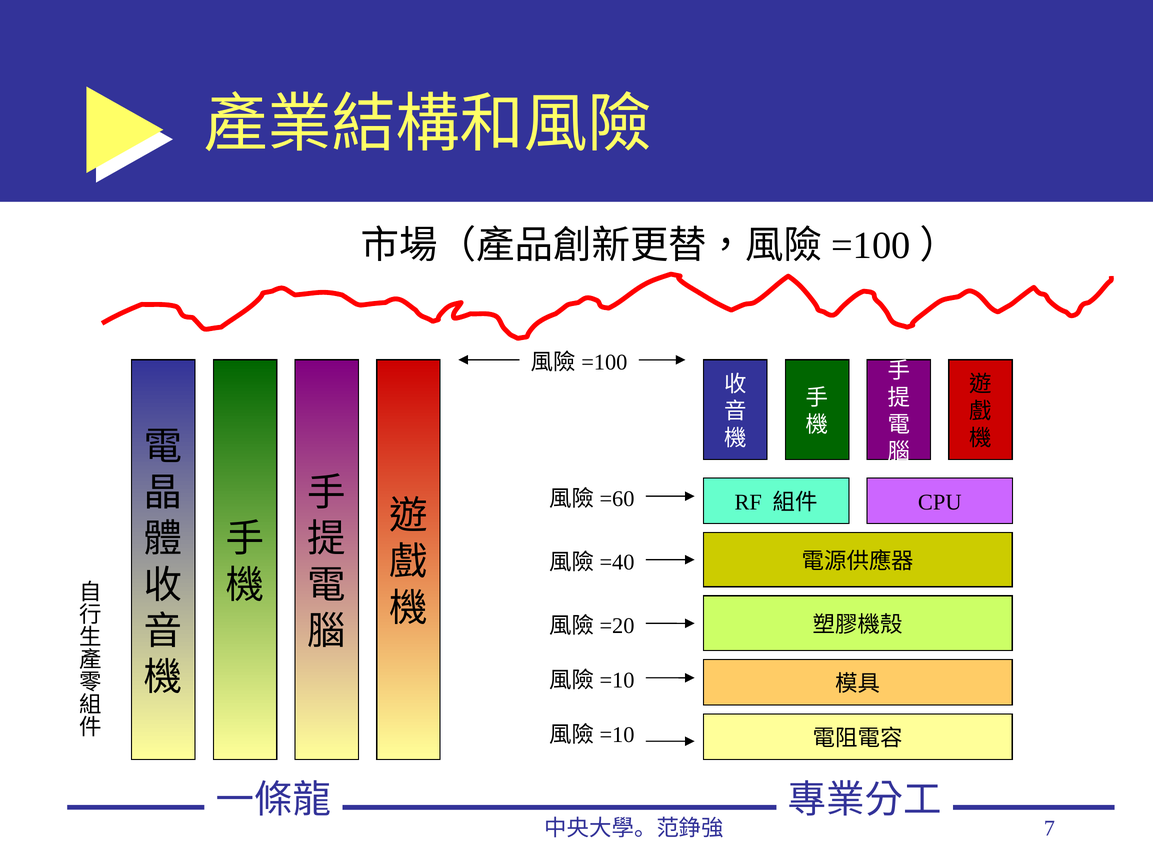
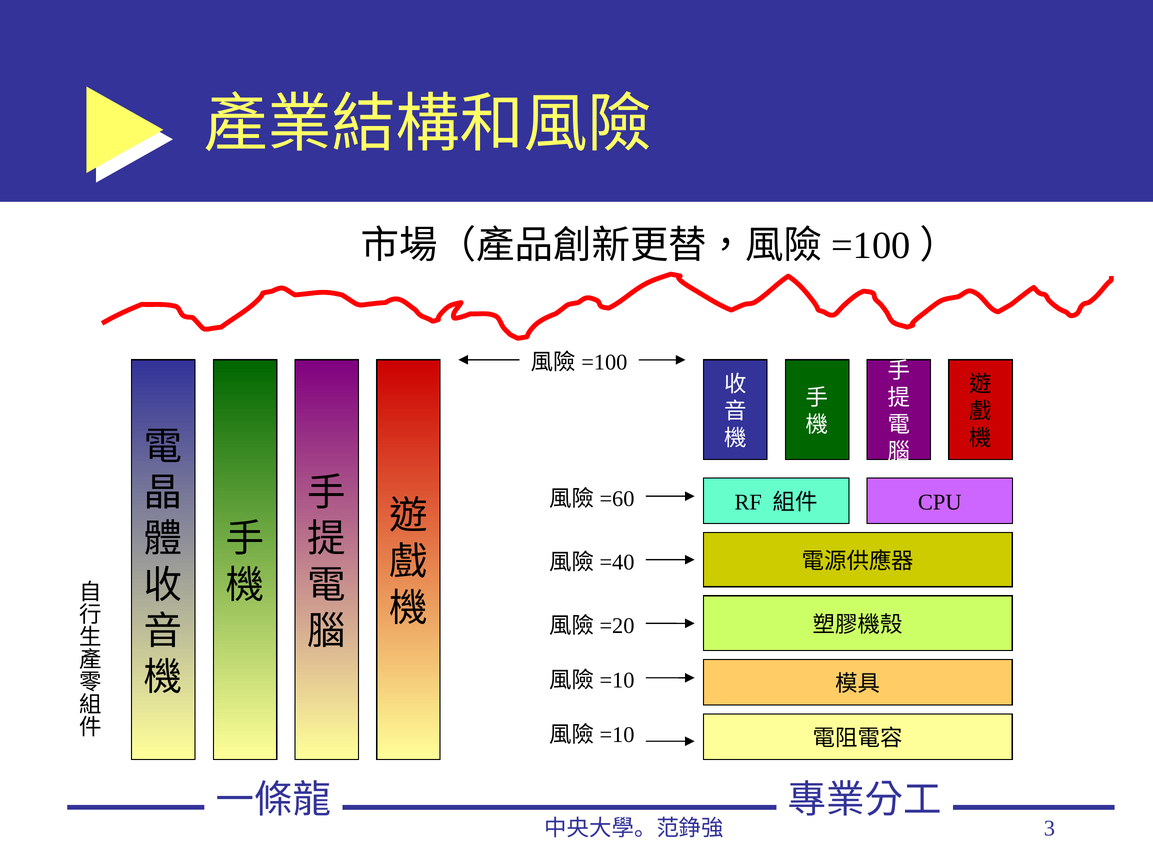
7: 7 -> 3
